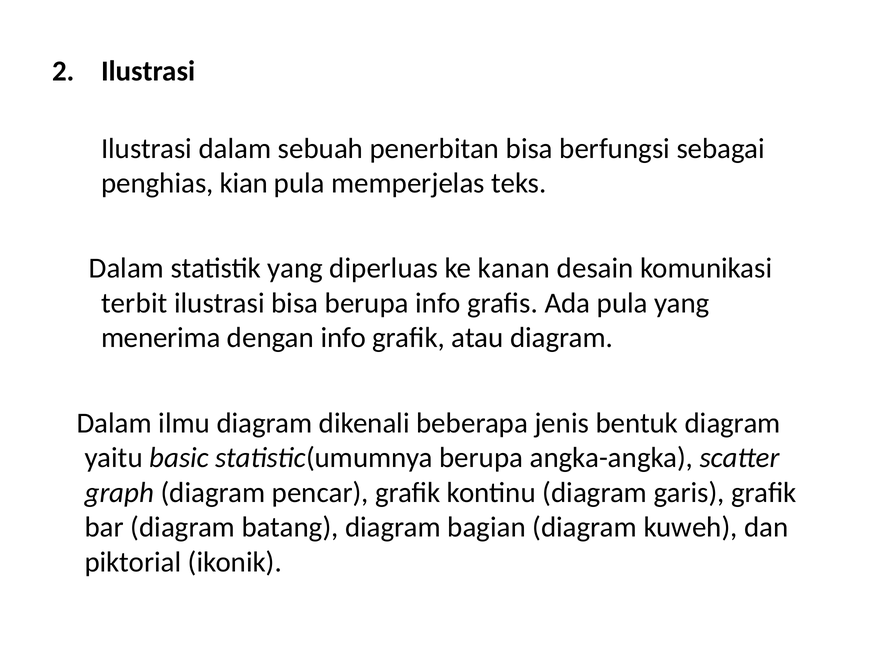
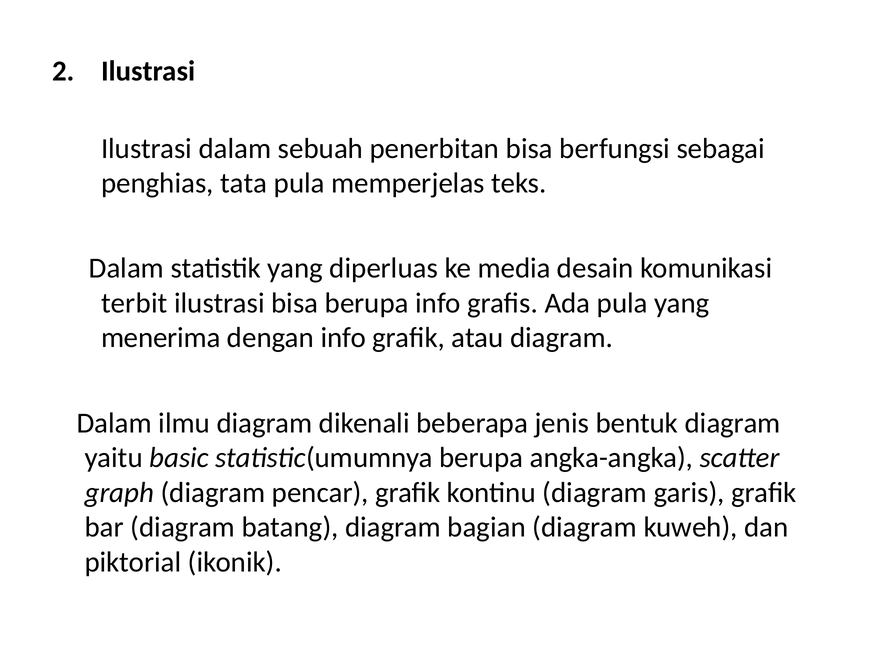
kian: kian -> tata
kanan: kanan -> media
